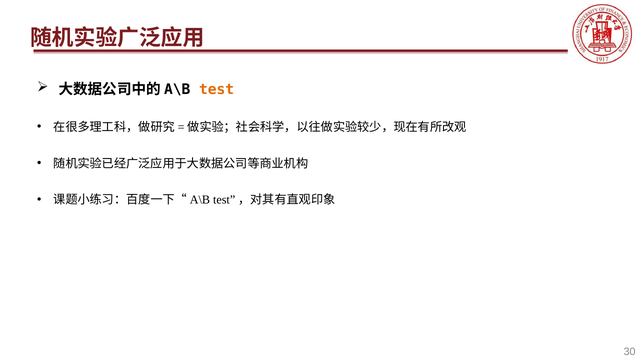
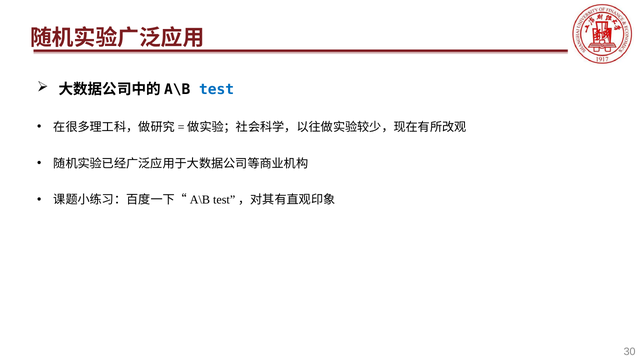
test colour: orange -> blue
